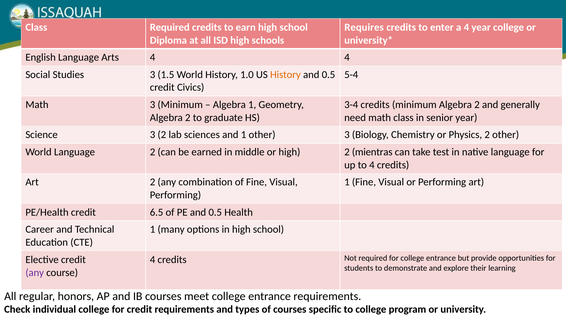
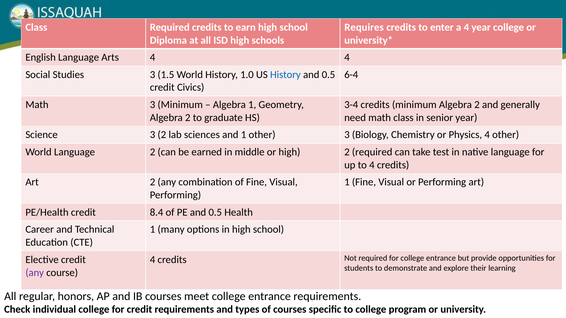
History at (285, 75) colour: orange -> blue
5-4: 5-4 -> 6-4
Physics 2: 2 -> 4
2 mientras: mientras -> required
6.5: 6.5 -> 8.4
